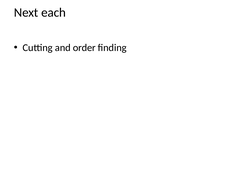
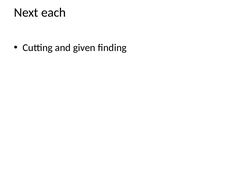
order: order -> given
